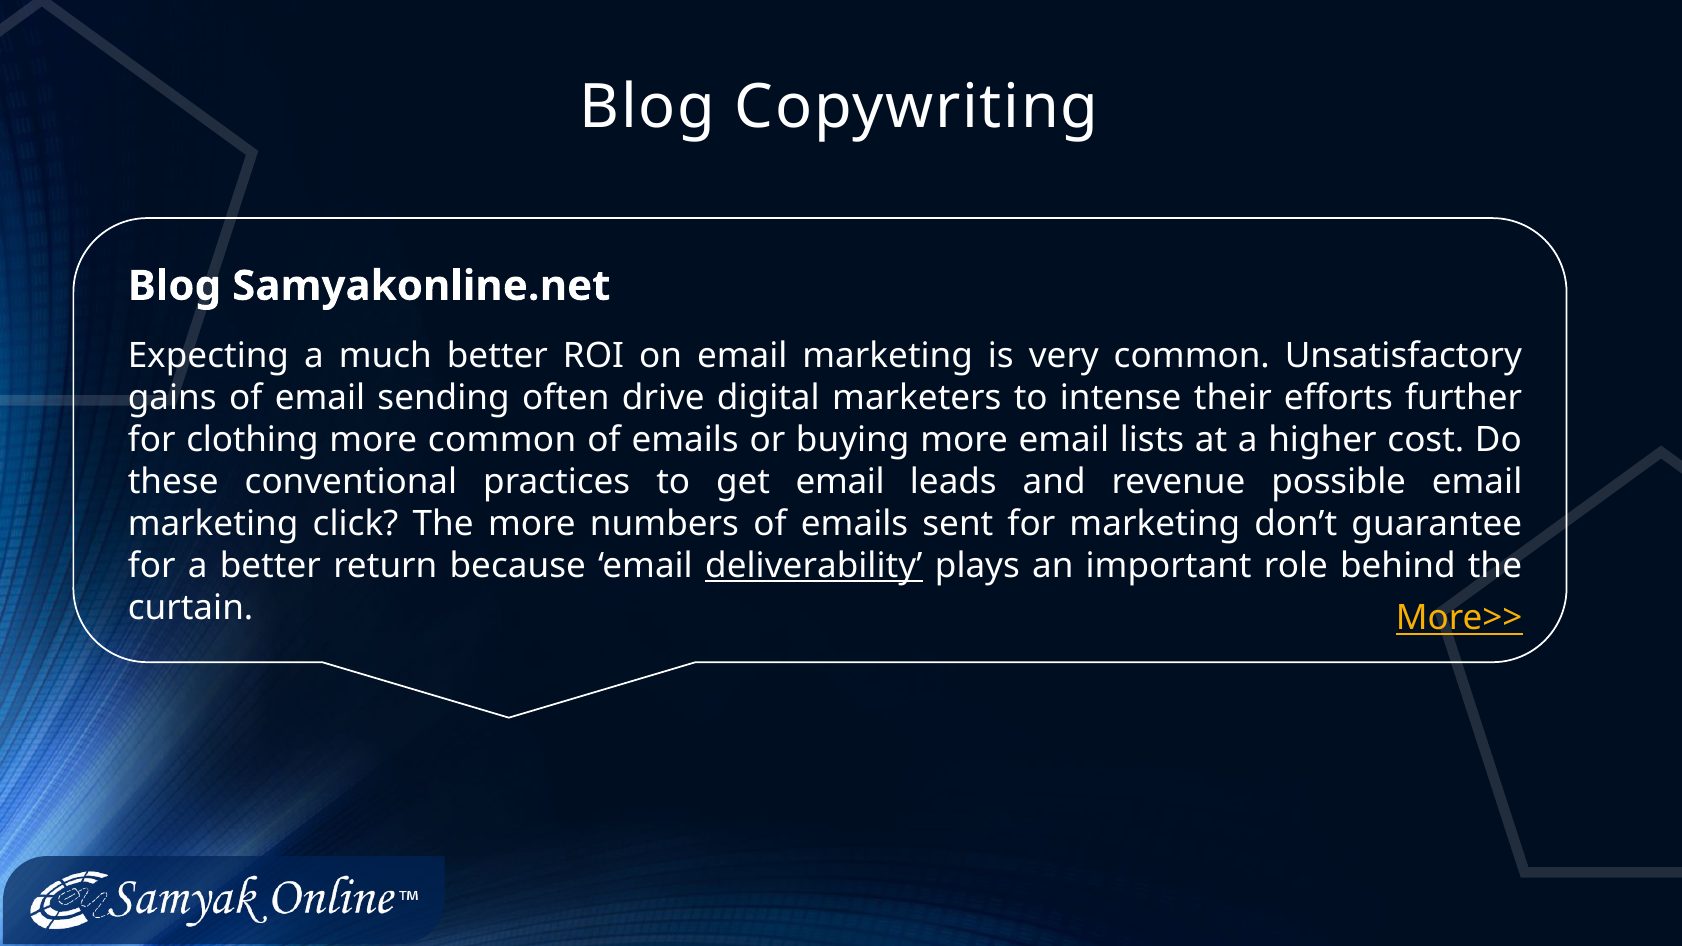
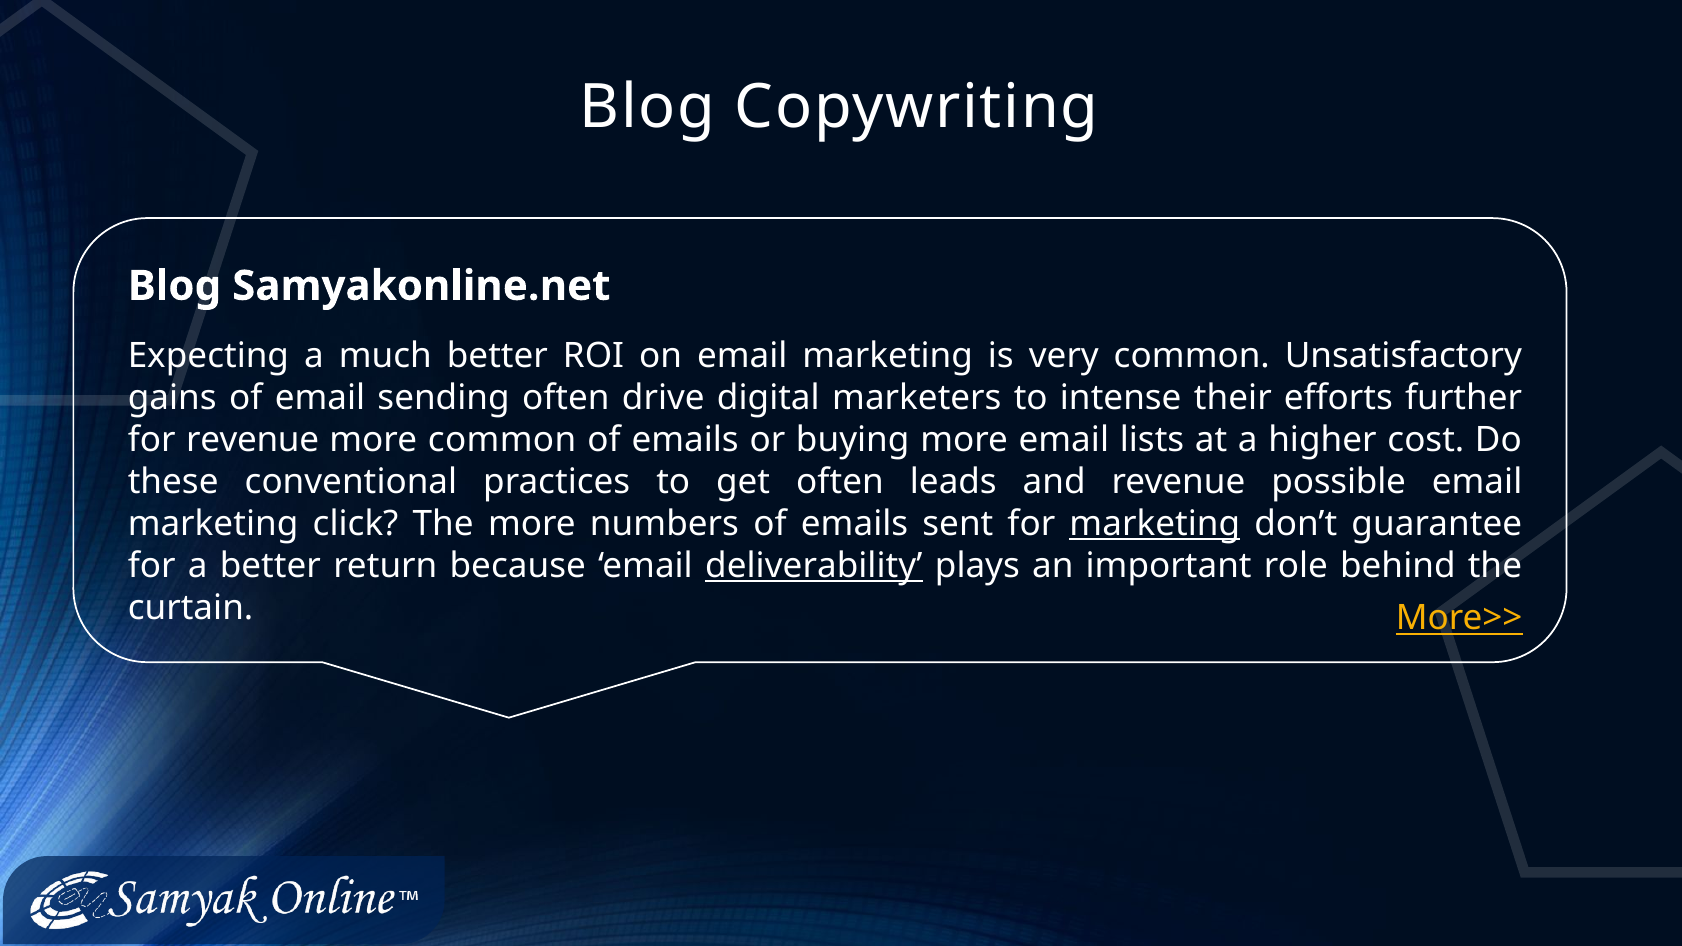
for clothing: clothing -> revenue
get email: email -> often
marketing at (1155, 524) underline: none -> present
